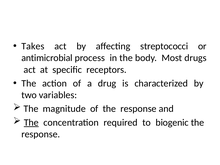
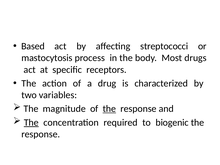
Takes: Takes -> Based
antimicrobial: antimicrobial -> mastocytosis
the at (109, 109) underline: none -> present
